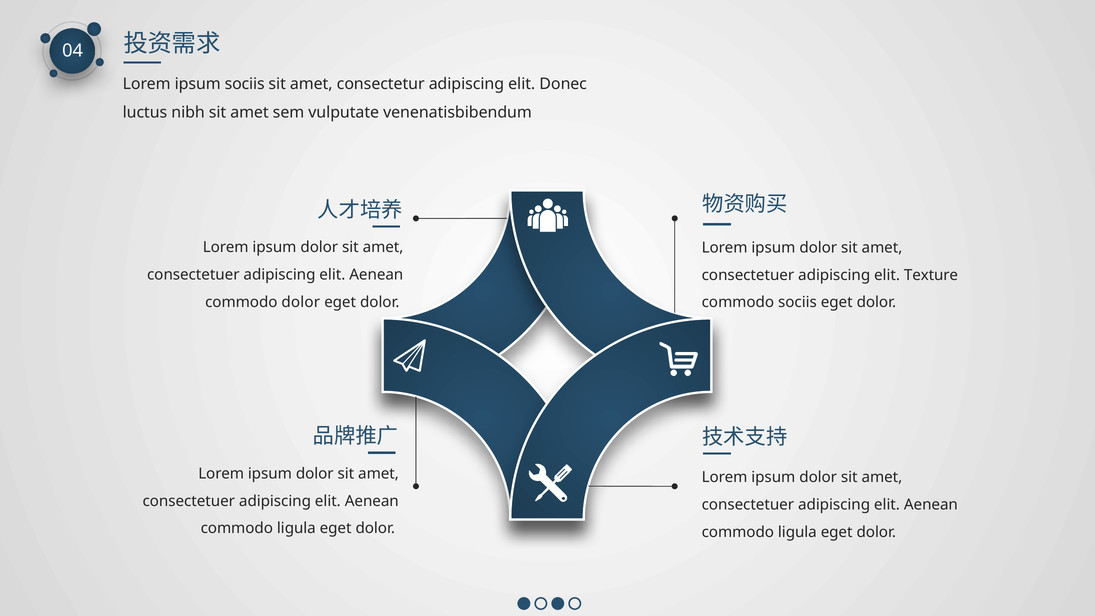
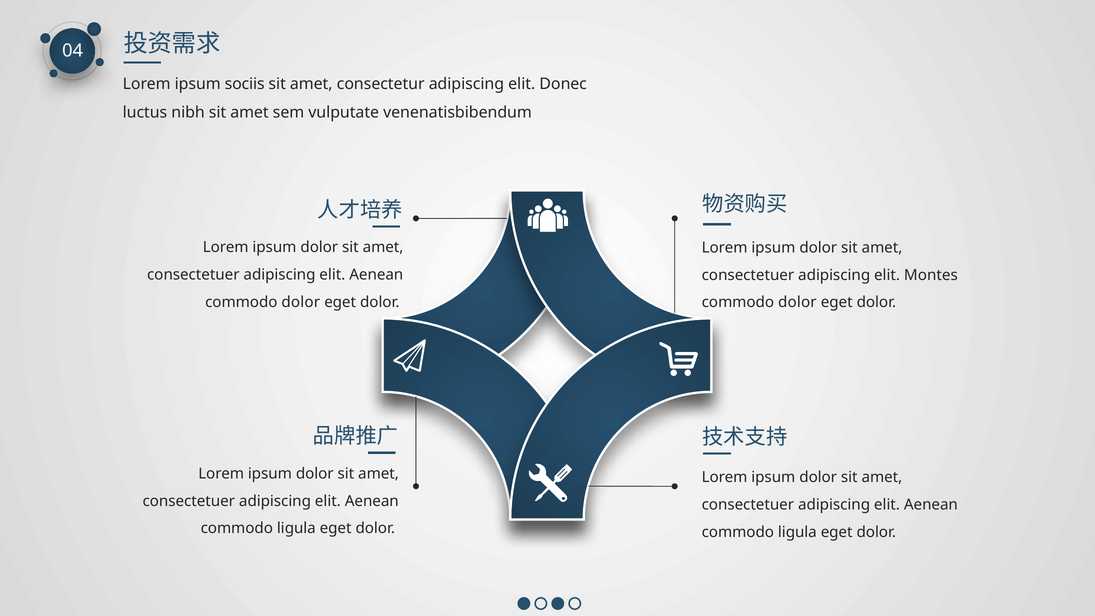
Texture: Texture -> Montes
sociis at (797, 302): sociis -> dolor
